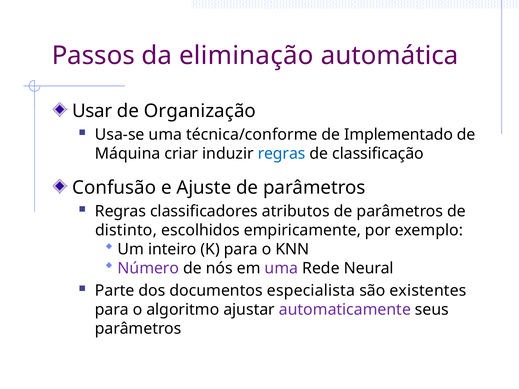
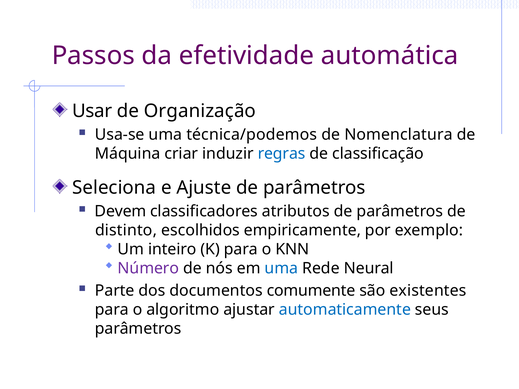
eliminação: eliminação -> efetividade
técnica/conforme: técnica/conforme -> técnica/podemos
Implementado: Implementado -> Nomenclatura
Confusão: Confusão -> Seleciona
Regras at (120, 211): Regras -> Devem
uma at (281, 269) colour: purple -> blue
especialista: especialista -> comumente
automaticamente colour: purple -> blue
